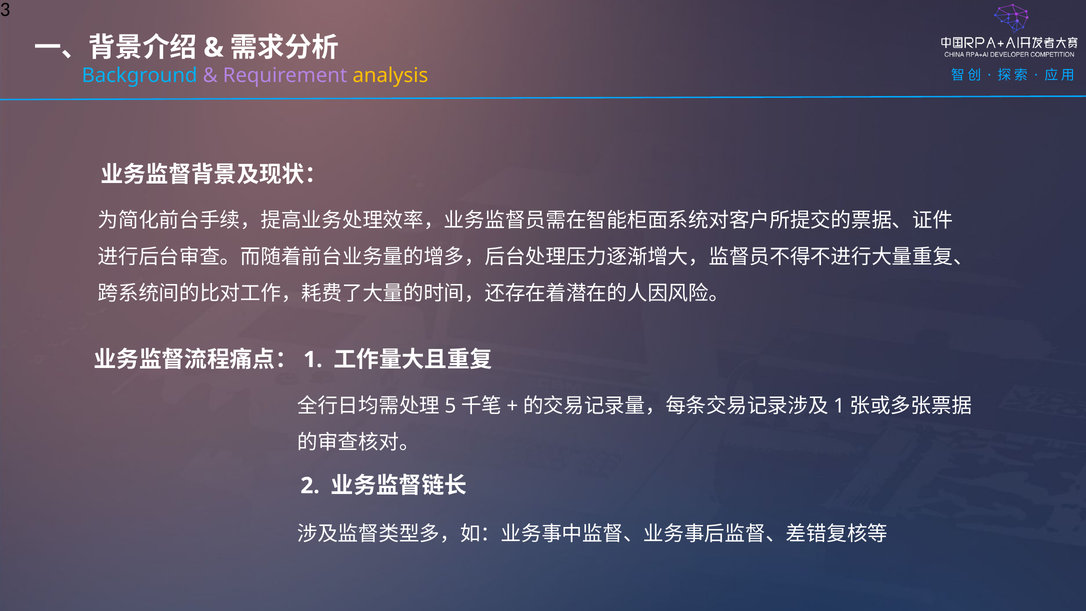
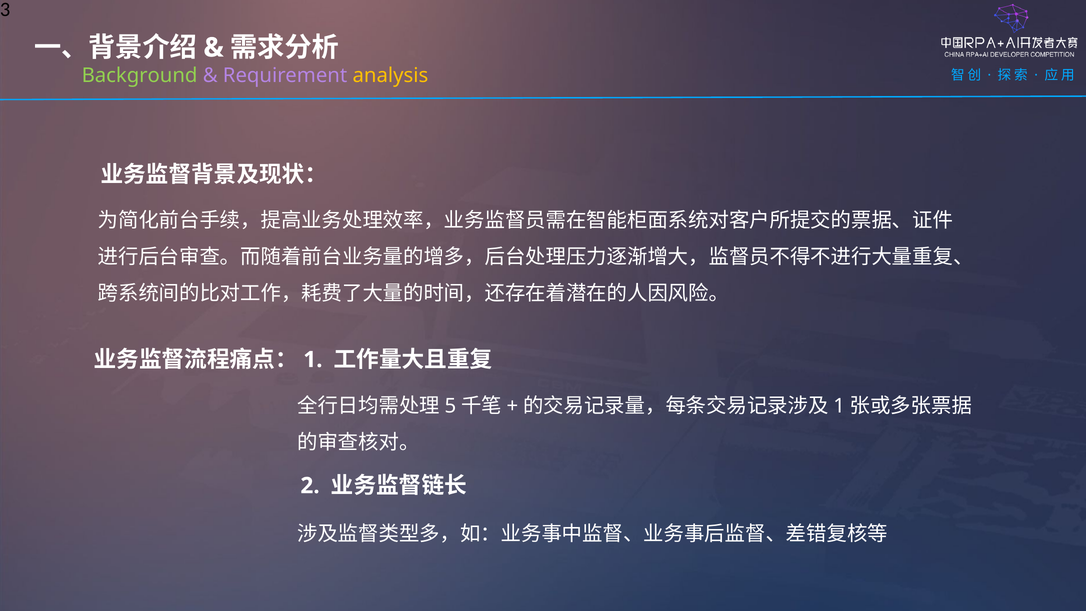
Background colour: light blue -> light green
